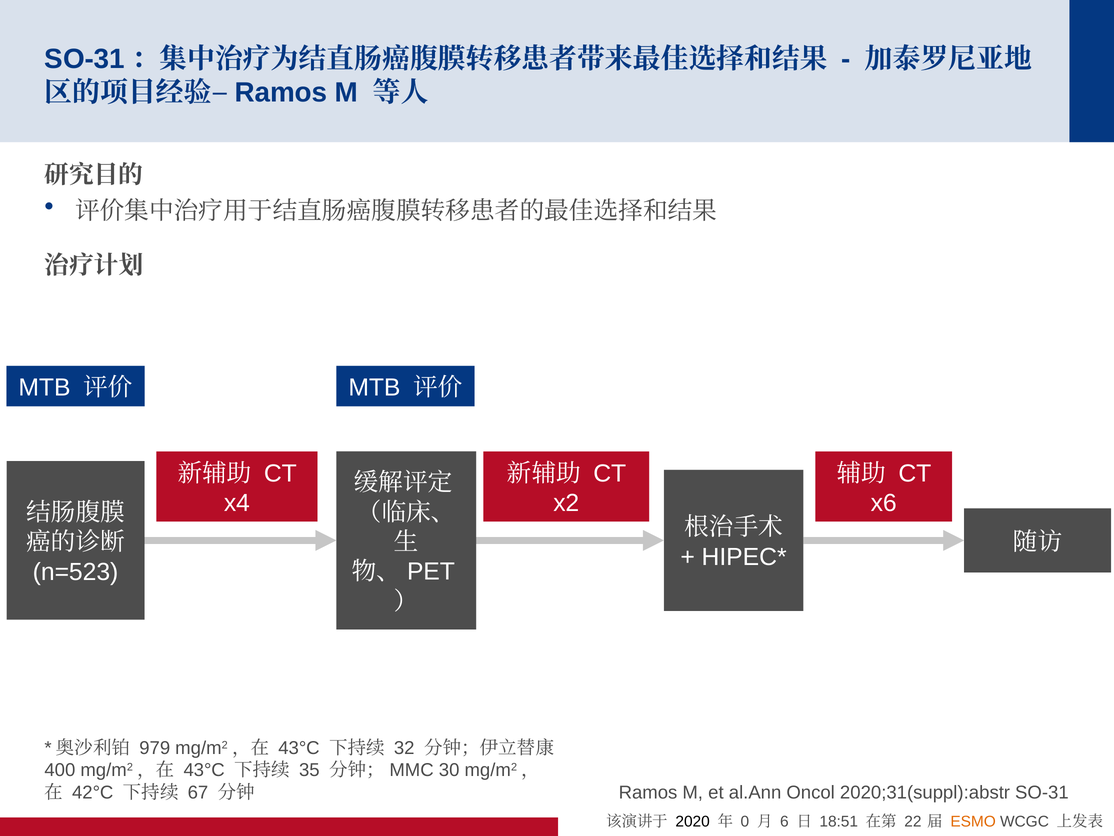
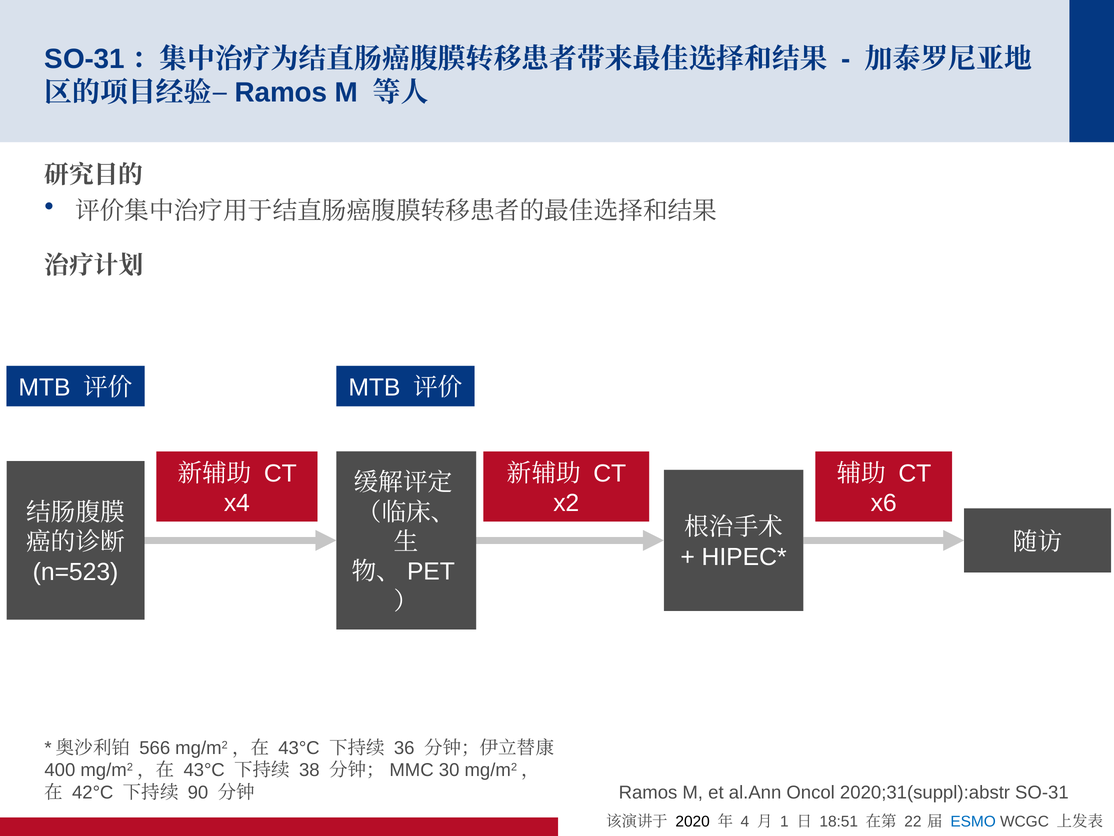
979: 979 -> 566
32: 32 -> 36
35: 35 -> 38
67: 67 -> 90
0: 0 -> 4
6: 6 -> 1
ESMO colour: orange -> blue
